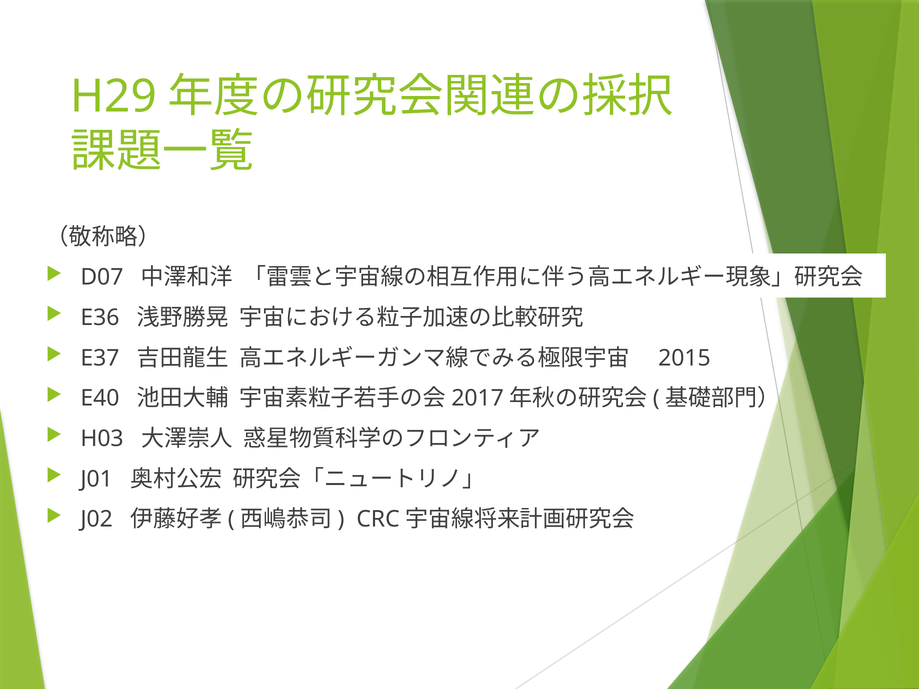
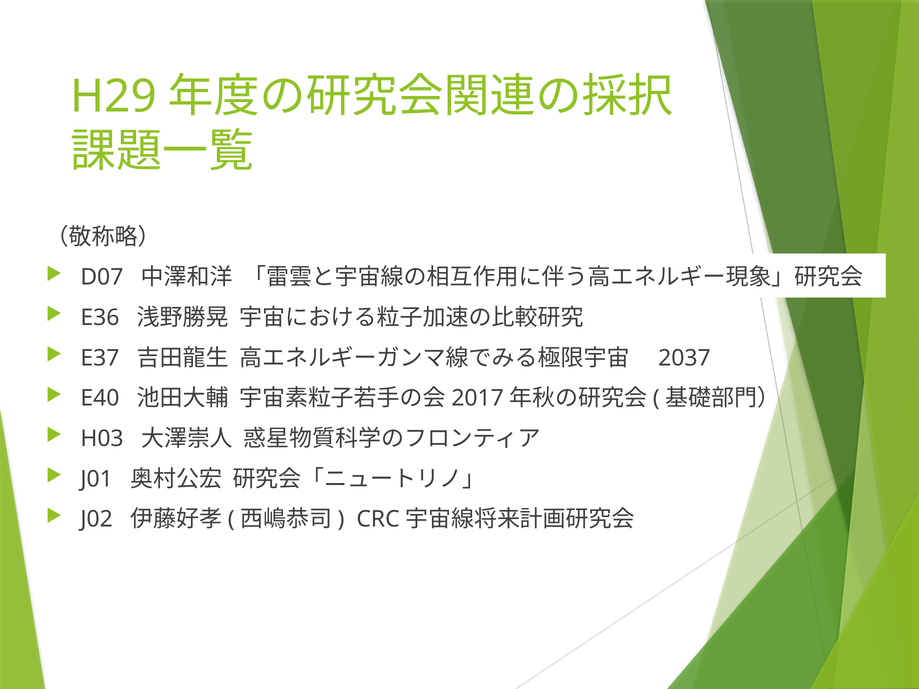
2015: 2015 -> 2037
